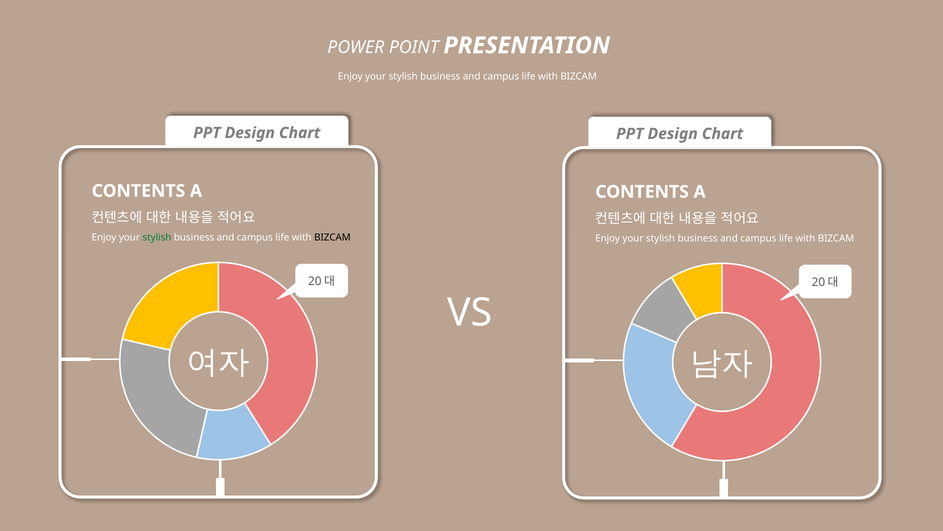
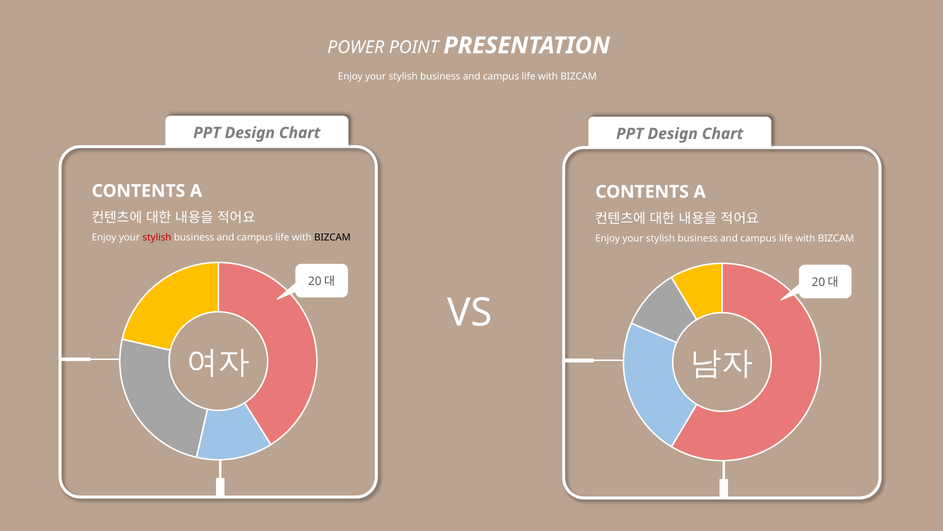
stylish at (157, 237) colour: green -> red
